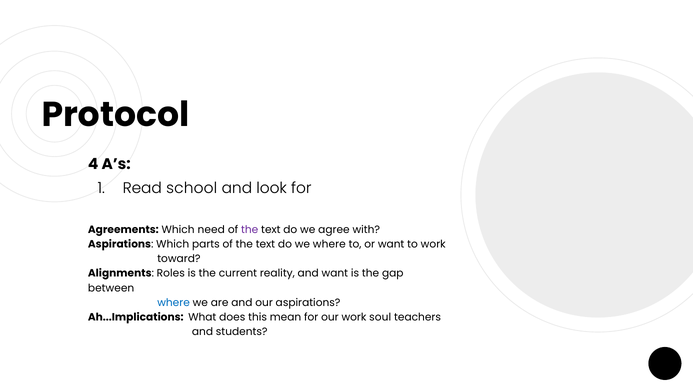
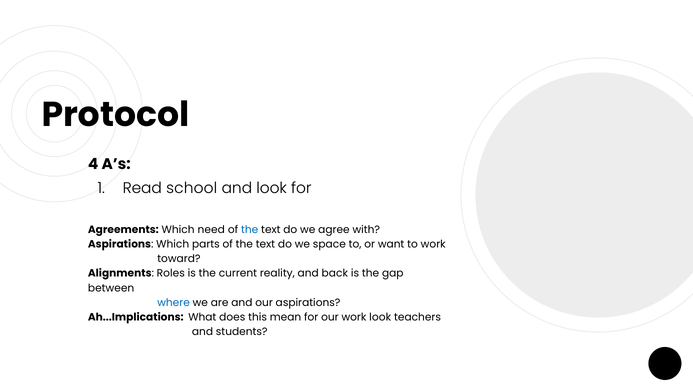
the at (250, 230) colour: purple -> blue
we where: where -> space
and want: want -> back
work soul: soul -> look
